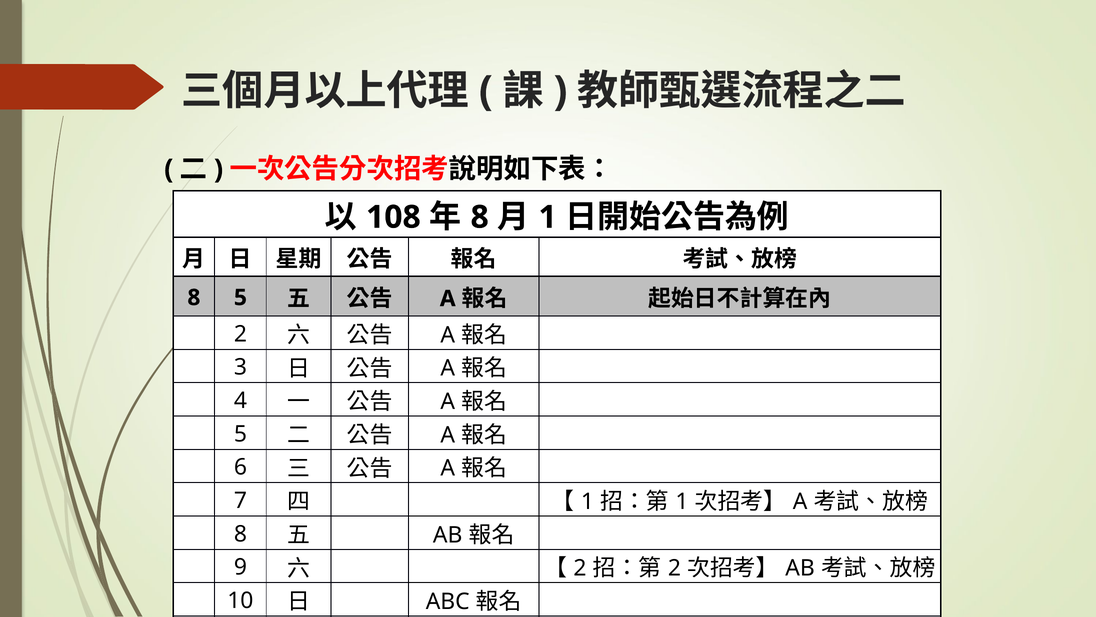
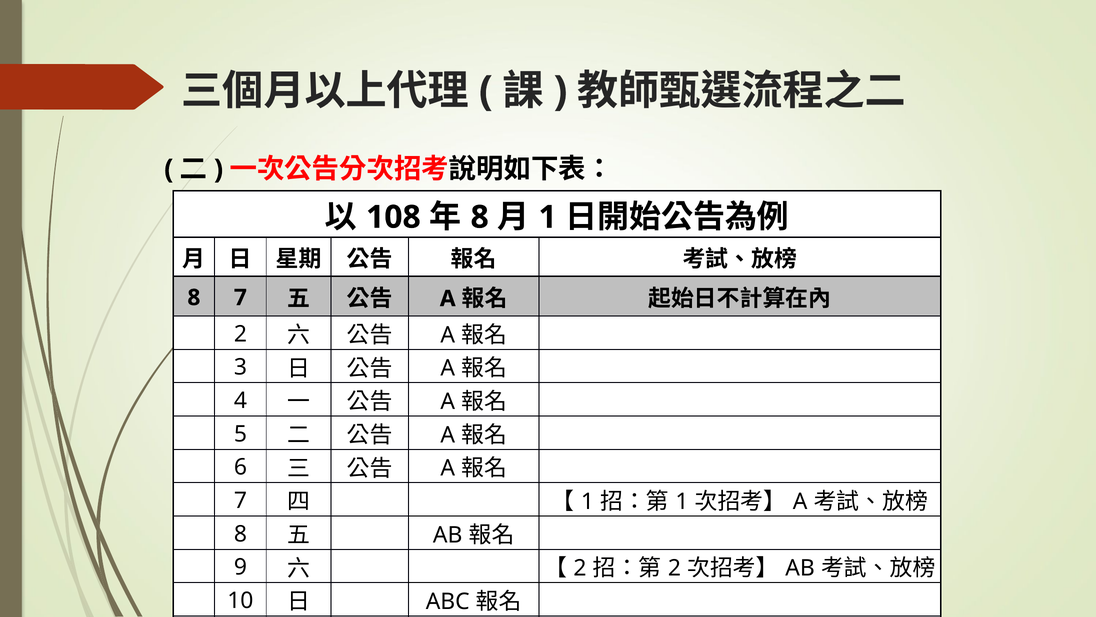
8 5: 5 -> 7
